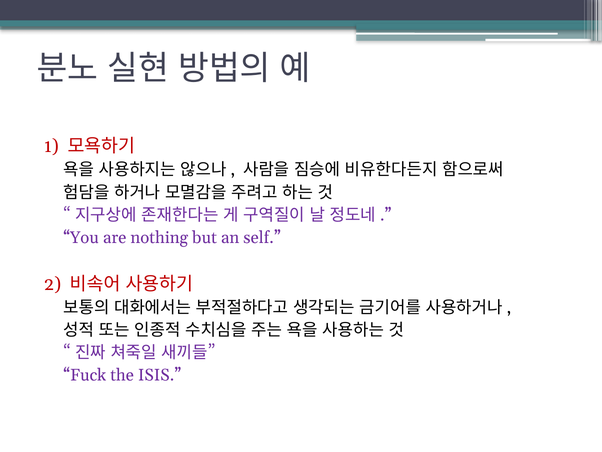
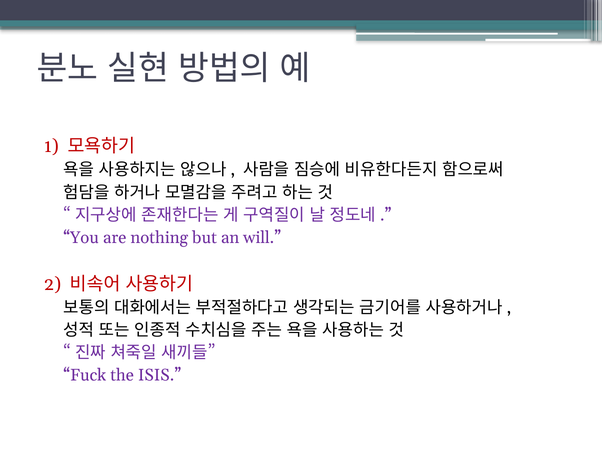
self: self -> will
